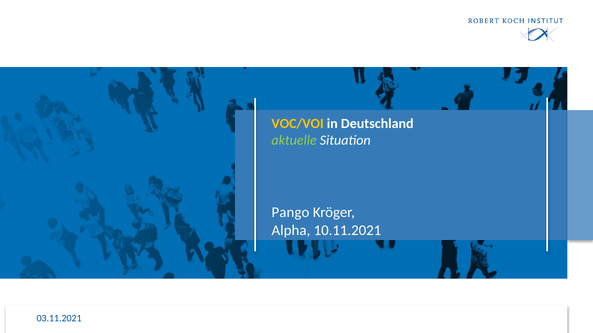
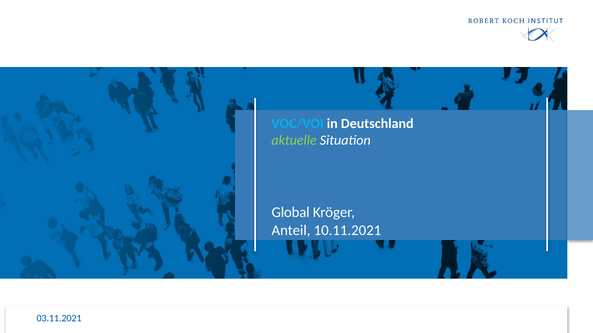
VOC/VOI colour: yellow -> light blue
Pango: Pango -> Global
Alpha: Alpha -> Anteil
